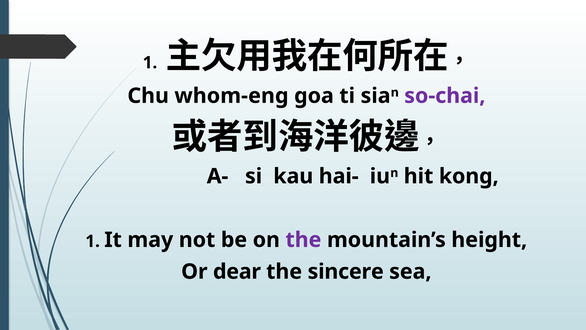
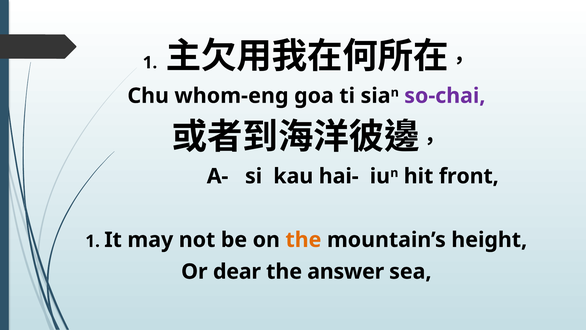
kong: kong -> front
the at (303, 240) colour: purple -> orange
sincere: sincere -> answer
